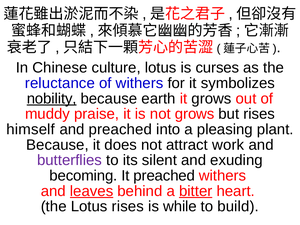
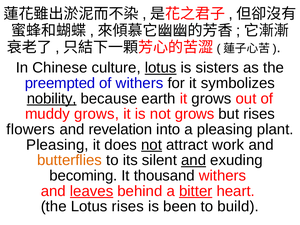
lotus at (161, 68) underline: none -> present
curses: curses -> sisters
reluctance: reluctance -> preempted
muddy praise: praise -> grows
himself: himself -> flowers
and preached: preached -> revelation
Because at (57, 145): Because -> Pleasing
not at (152, 145) underline: none -> present
butterflies colour: purple -> orange
and at (194, 160) underline: none -> present
It preached: preached -> thousand
while: while -> been
